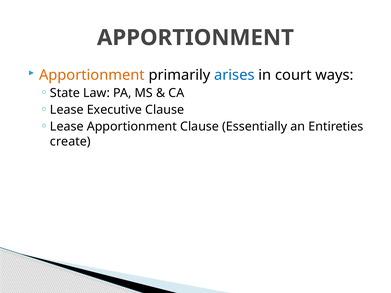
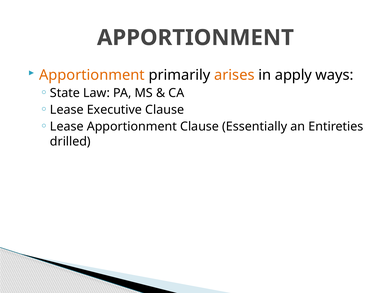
arises colour: blue -> orange
court: court -> apply
create: create -> drilled
